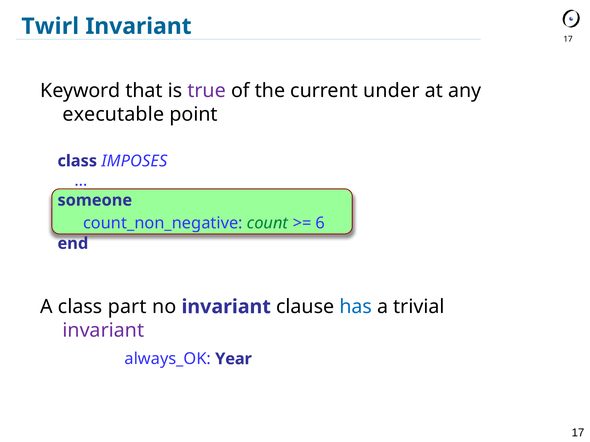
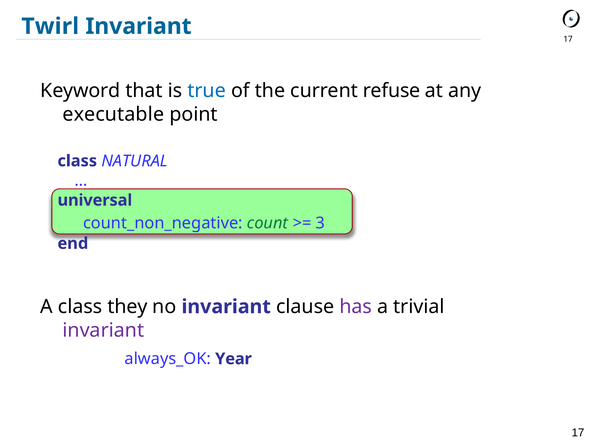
true colour: purple -> blue
under: under -> refuse
IMPOSES: IMPOSES -> NATURAL
someone: someone -> universal
6: 6 -> 3
part: part -> they
has colour: blue -> purple
